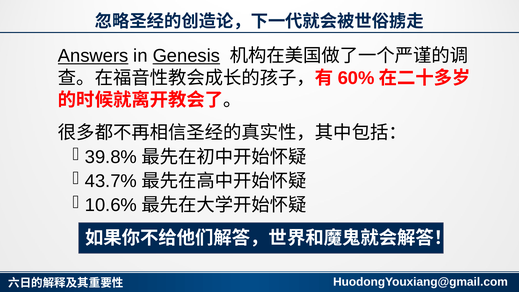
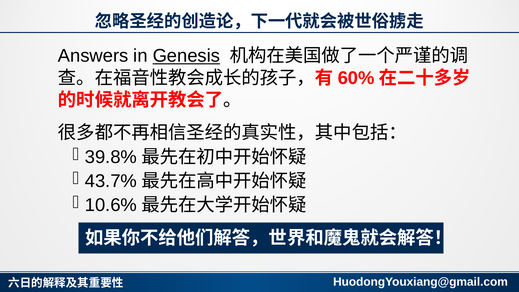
Answers underline: present -> none
